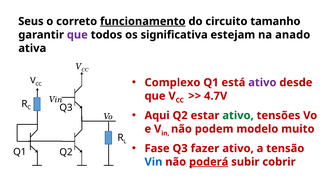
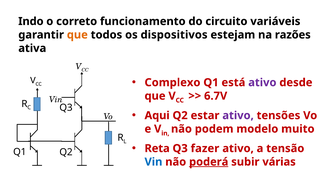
Seus: Seus -> Indo
funcionamento underline: present -> none
tamanho: tamanho -> variáveis
que at (77, 35) colour: purple -> orange
significativa: significativa -> dispositivos
anado: anado -> razões
4.7V: 4.7V -> 6.7V
ativo at (238, 115) colour: green -> purple
Fase: Fase -> Reta
cobrir: cobrir -> várias
